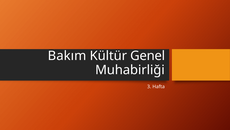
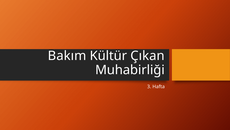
Genel: Genel -> Çıkan
